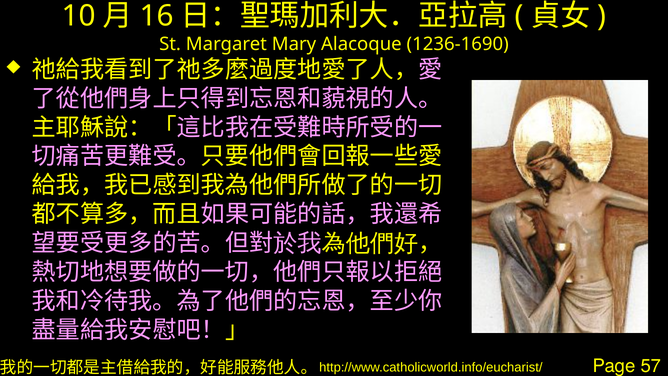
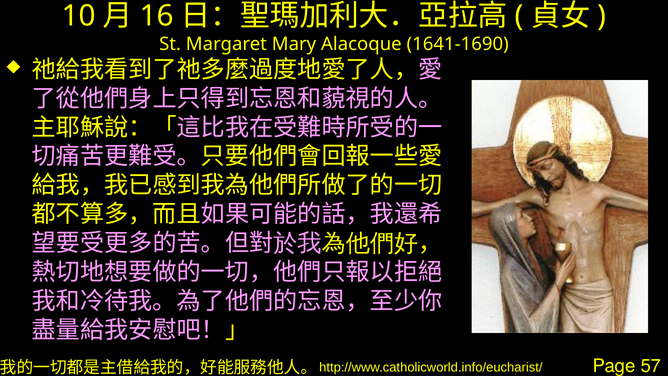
1236-1690: 1236-1690 -> 1641-1690
